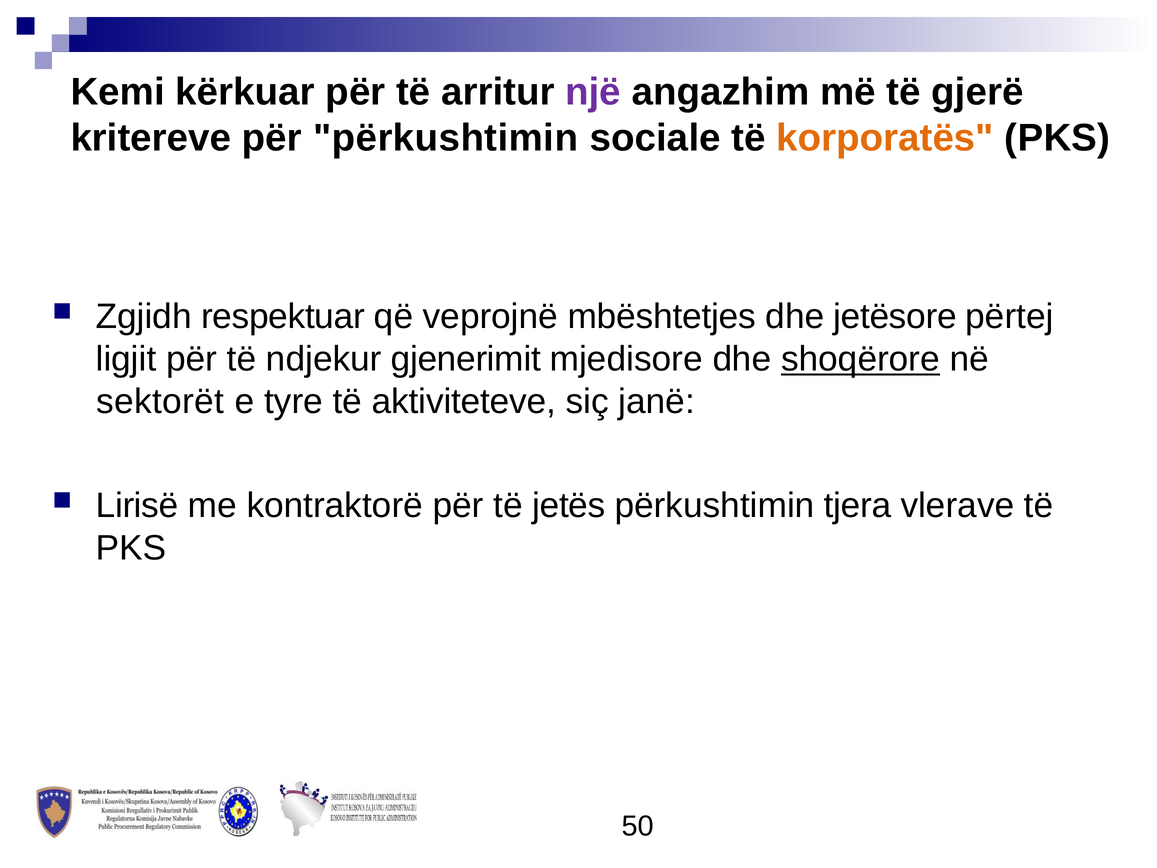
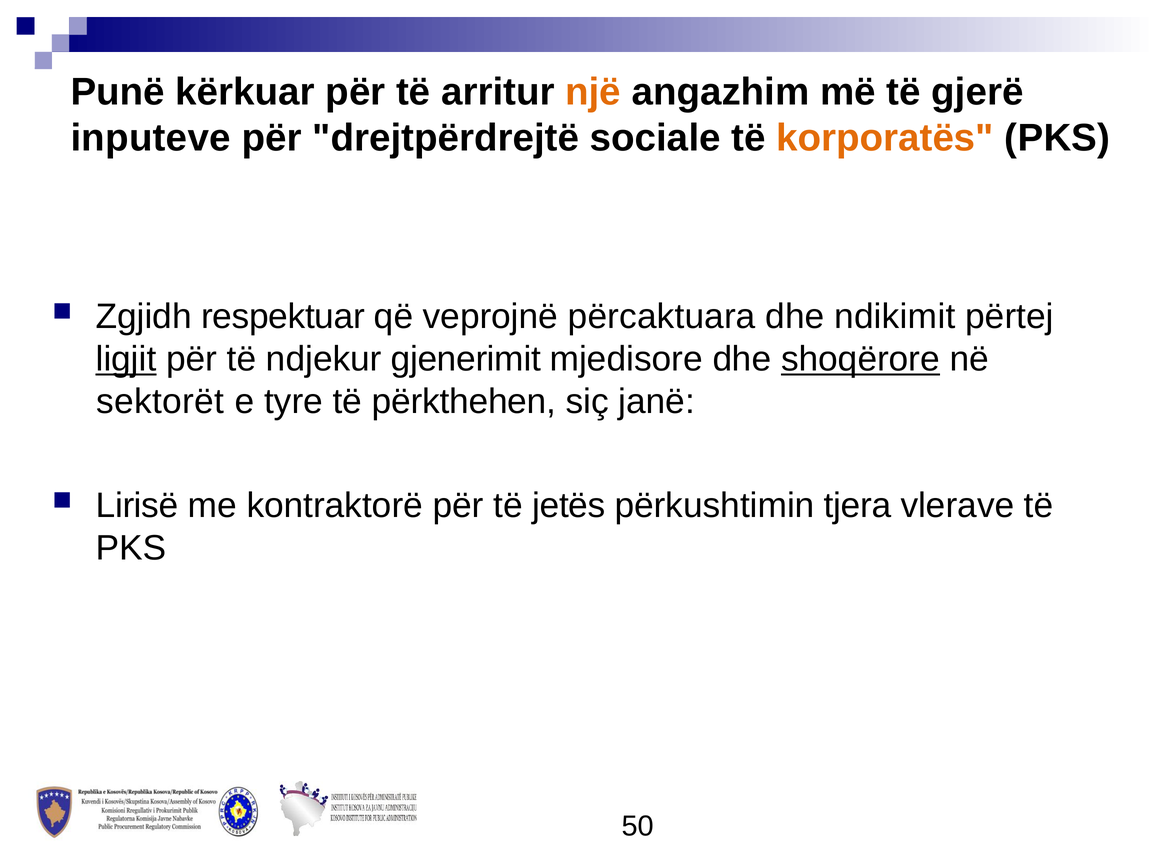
Kemi: Kemi -> Punë
një colour: purple -> orange
kritereve: kritereve -> inputeve
për përkushtimin: përkushtimin -> drejtpërdrejtë
mbështetjes: mbështetjes -> përcaktuara
jetësore: jetësore -> ndikimit
ligjit underline: none -> present
aktiviteteve: aktiviteteve -> përkthehen
